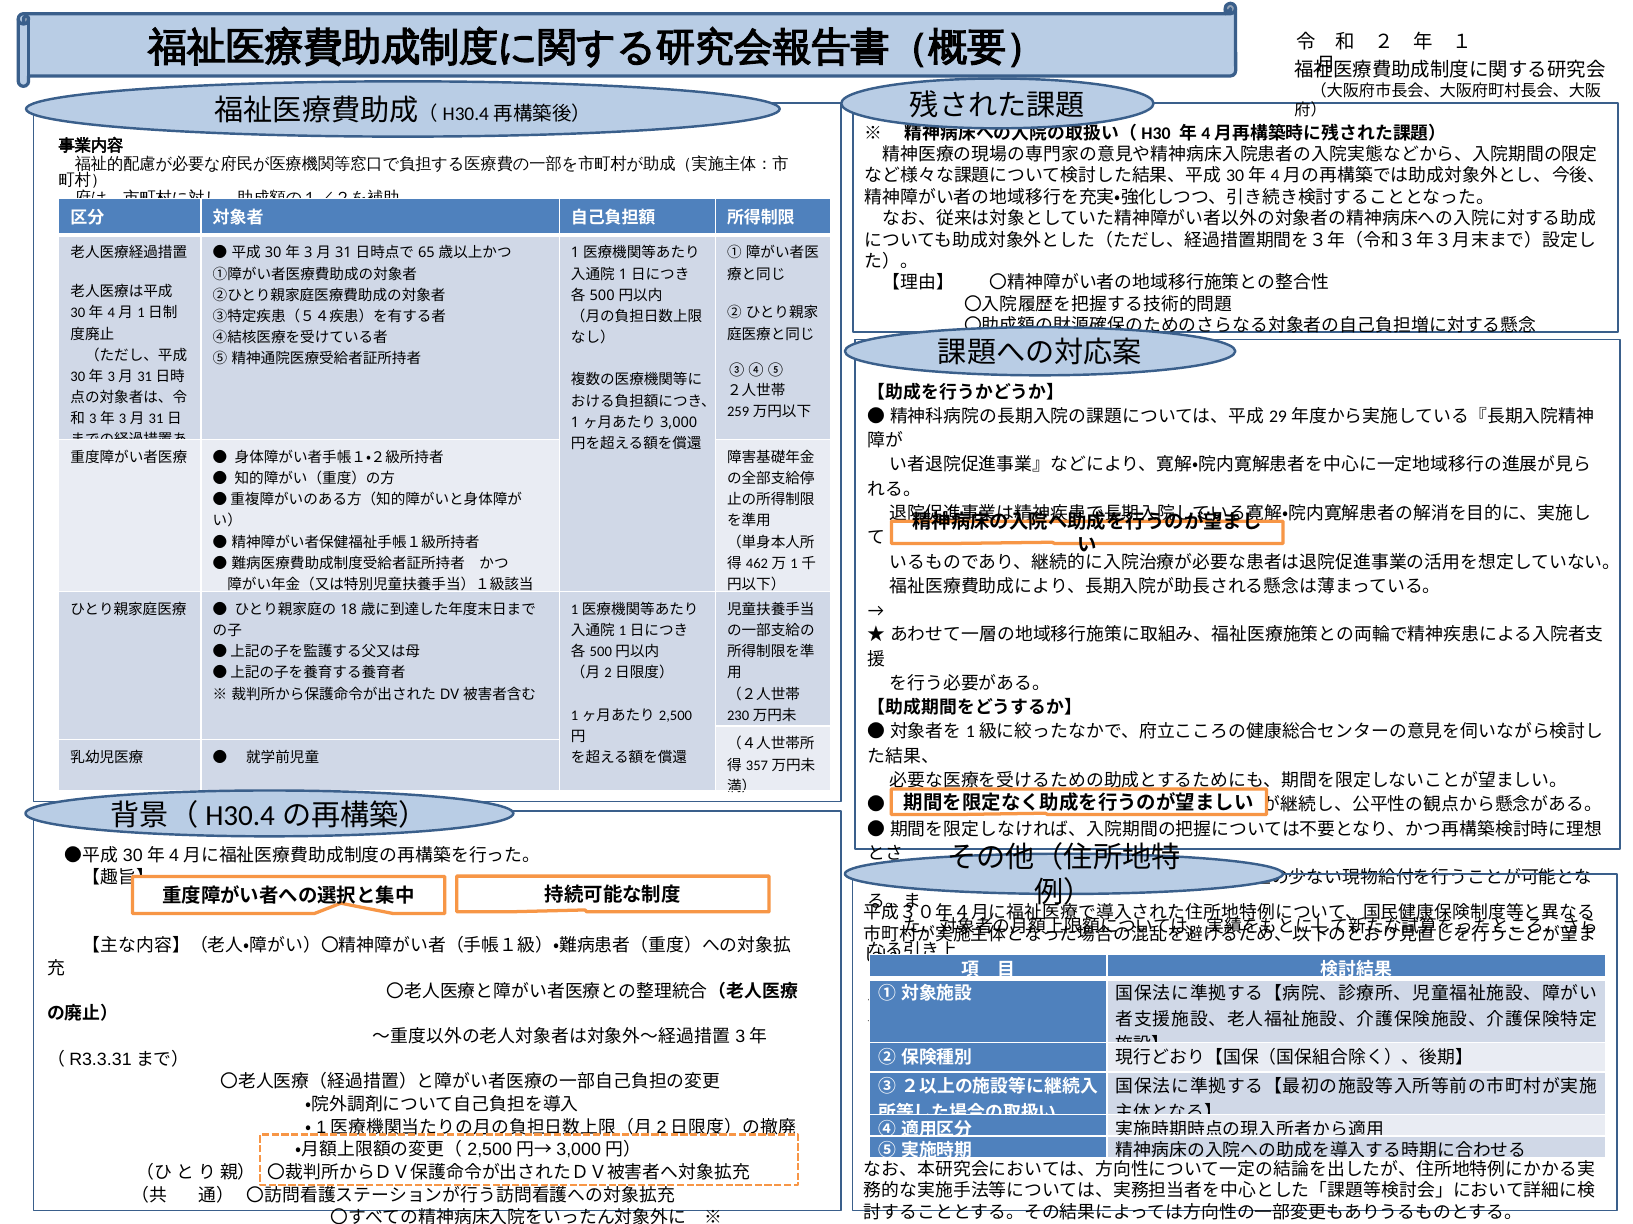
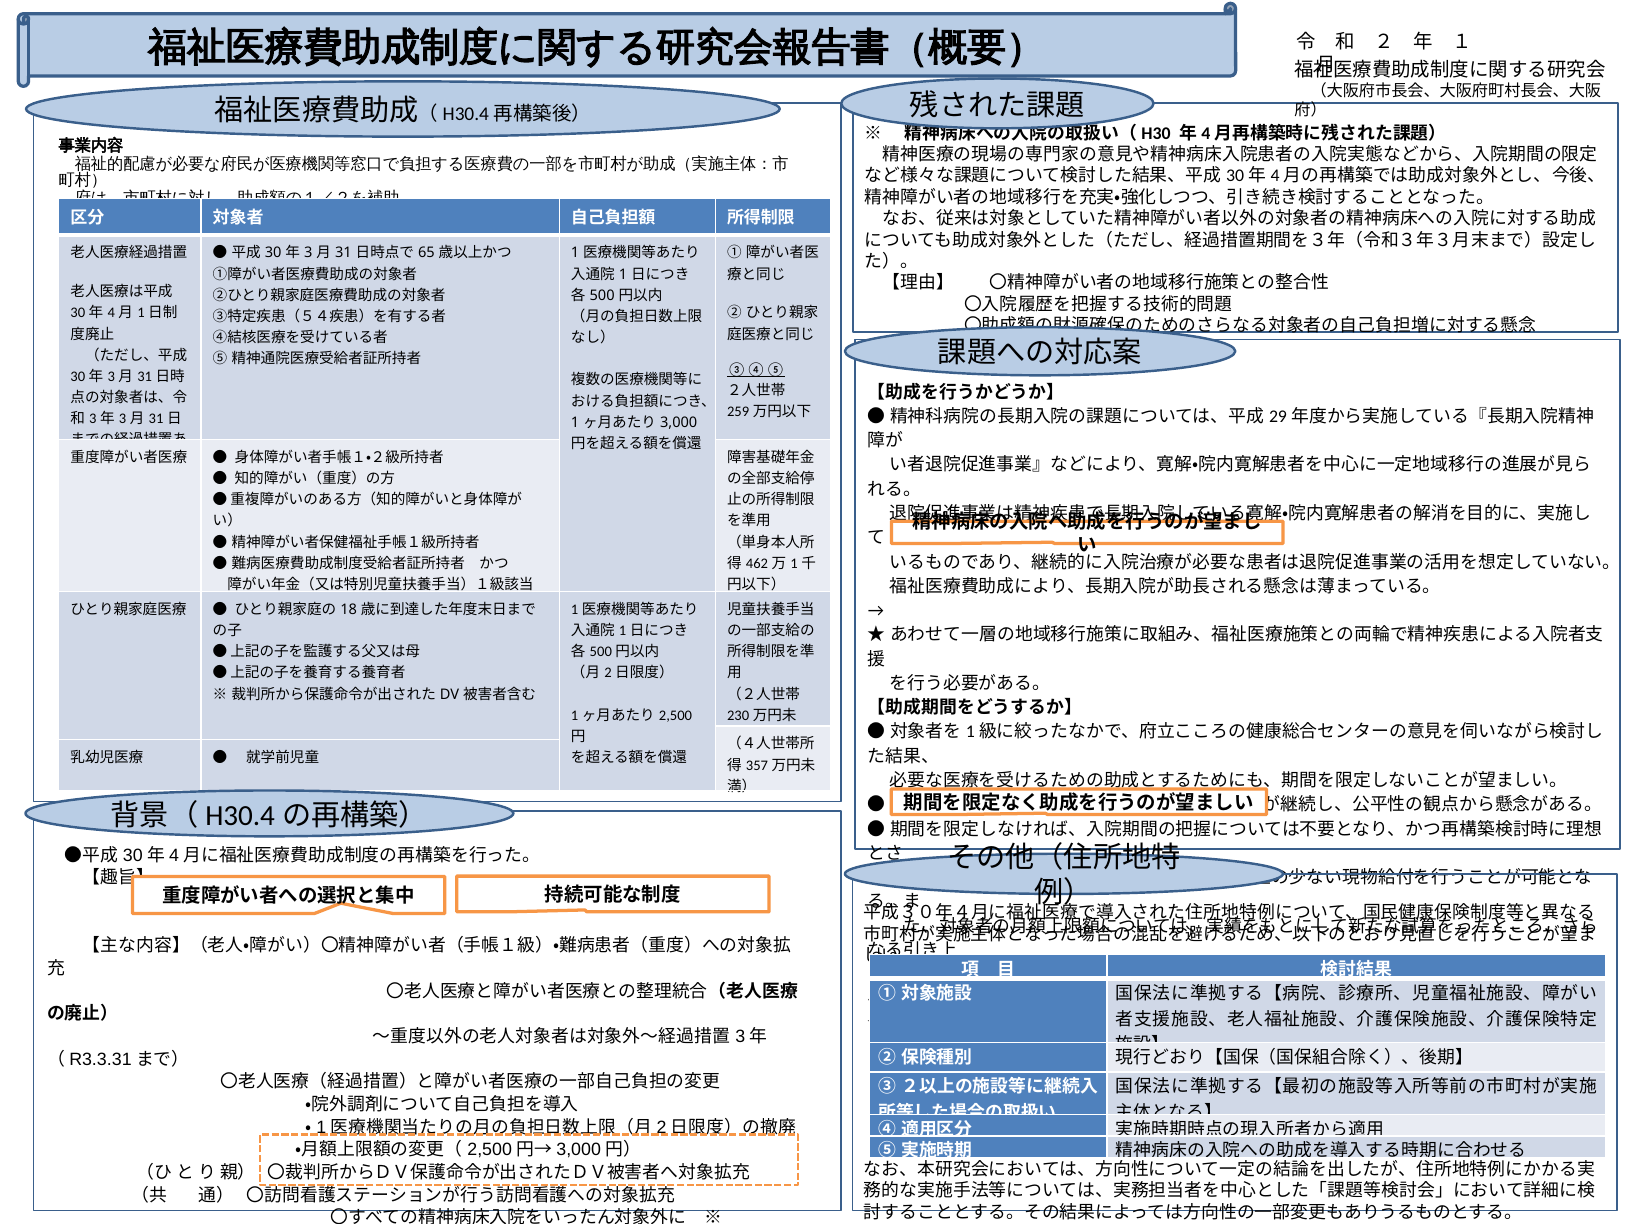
③④⑤ underline: none -> present
